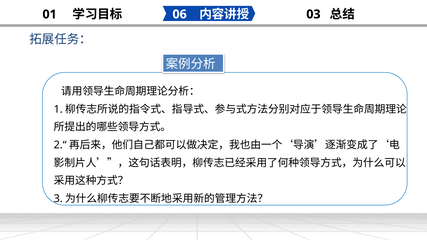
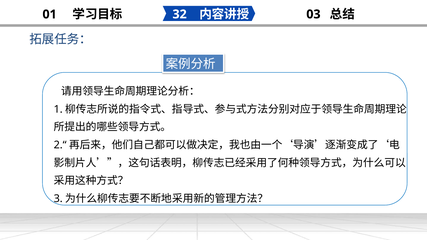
06: 06 -> 32
